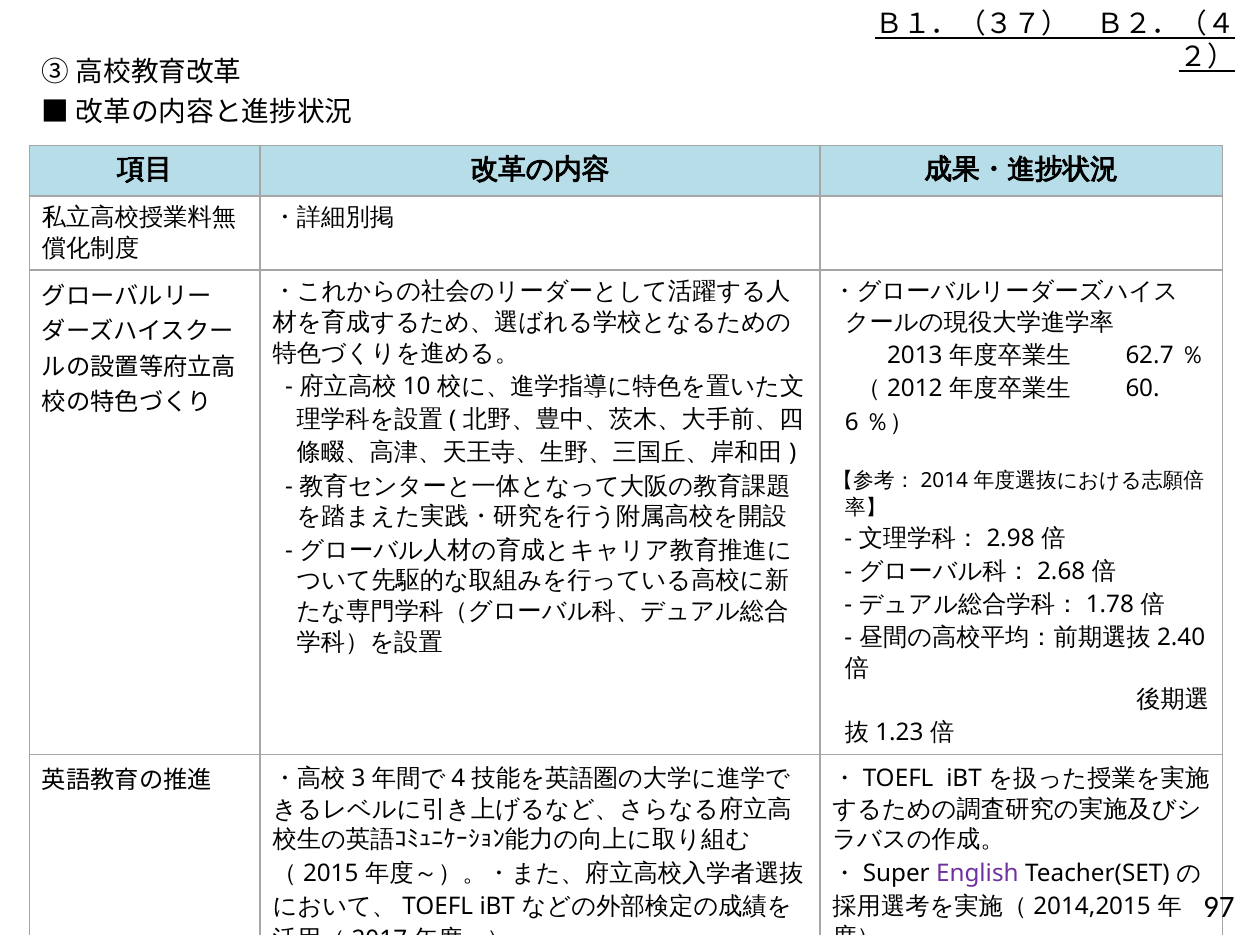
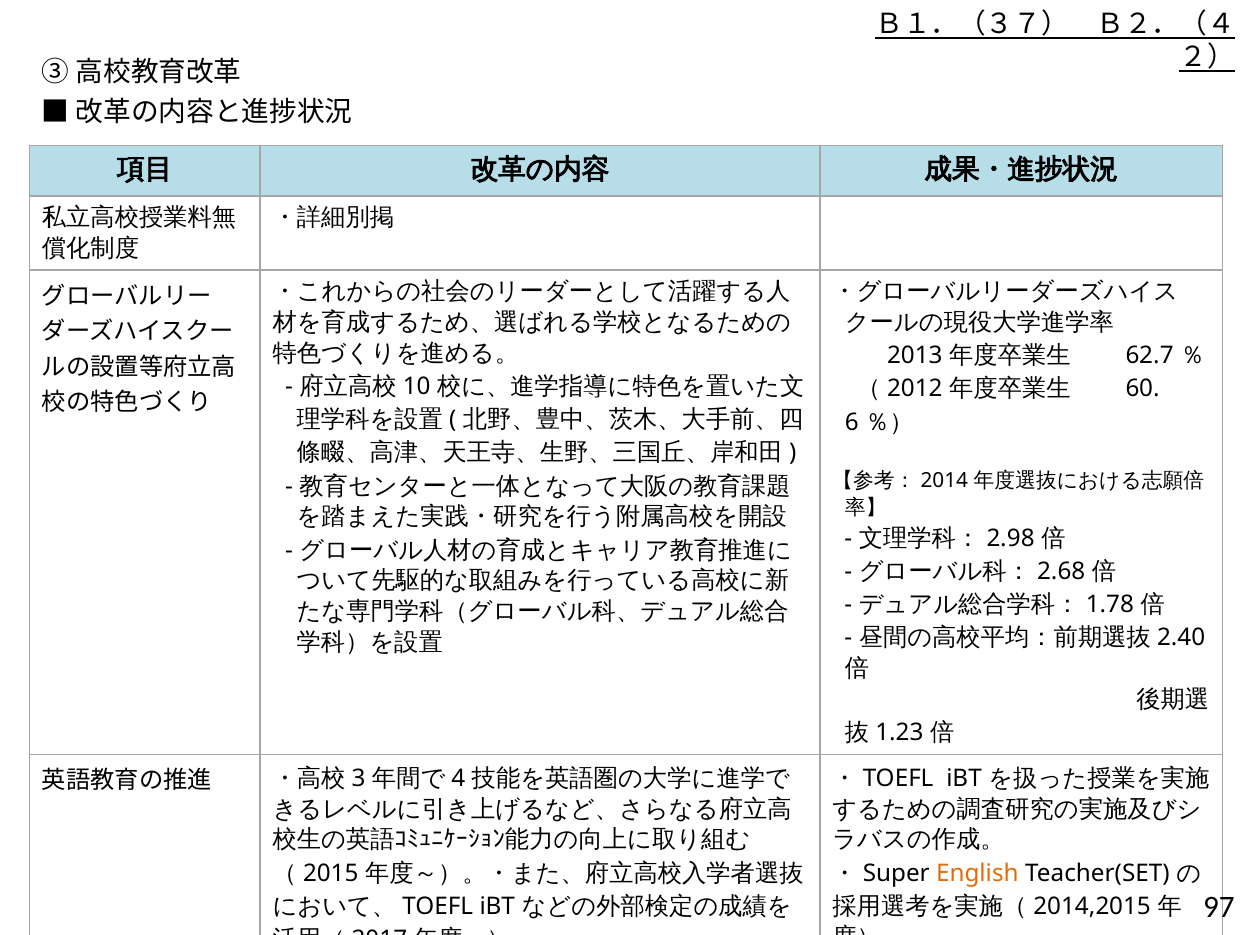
English colour: purple -> orange
